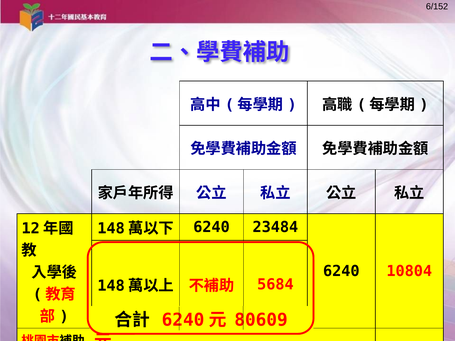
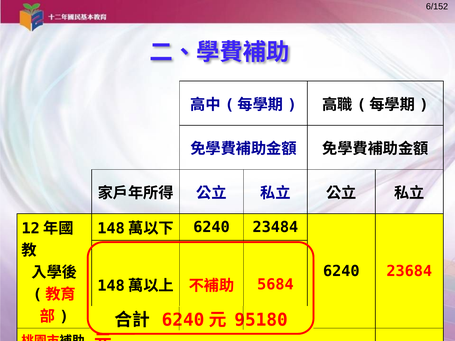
10804: 10804 -> 23684
80609: 80609 -> 95180
